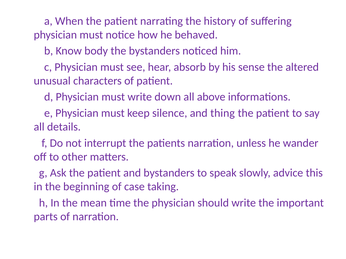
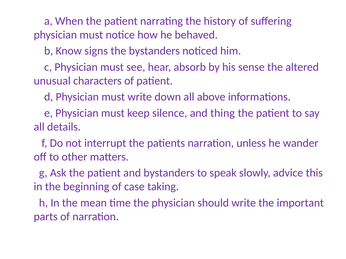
body: body -> signs
